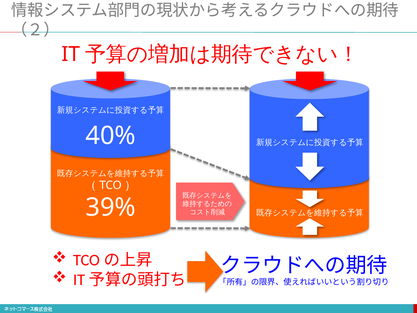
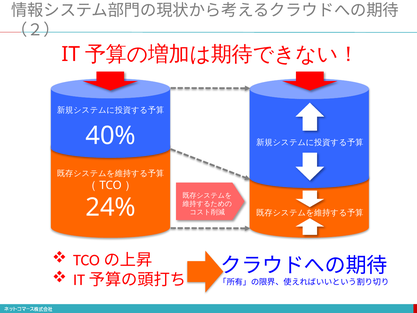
39%: 39% -> 24%
